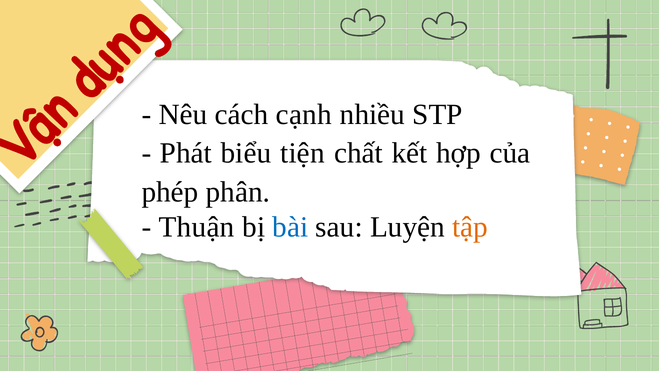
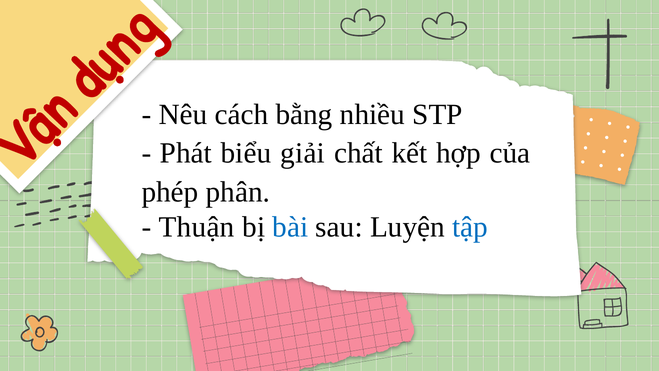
cạnh: cạnh -> bằng
tiện: tiện -> giải
tập colour: orange -> blue
